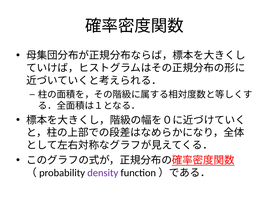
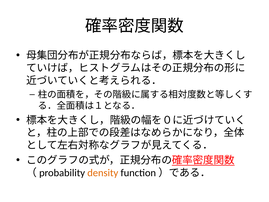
density colour: purple -> orange
